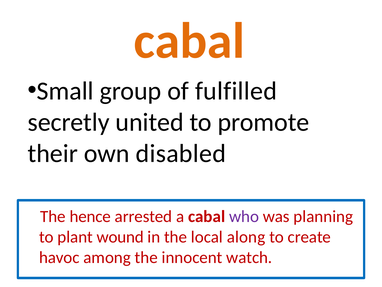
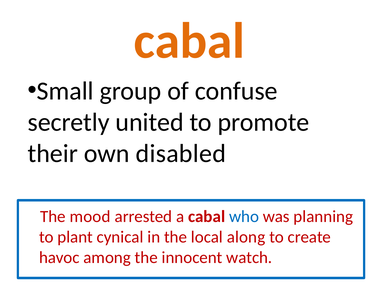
fulfilled: fulfilled -> confuse
hence: hence -> mood
who colour: purple -> blue
wound: wound -> cynical
